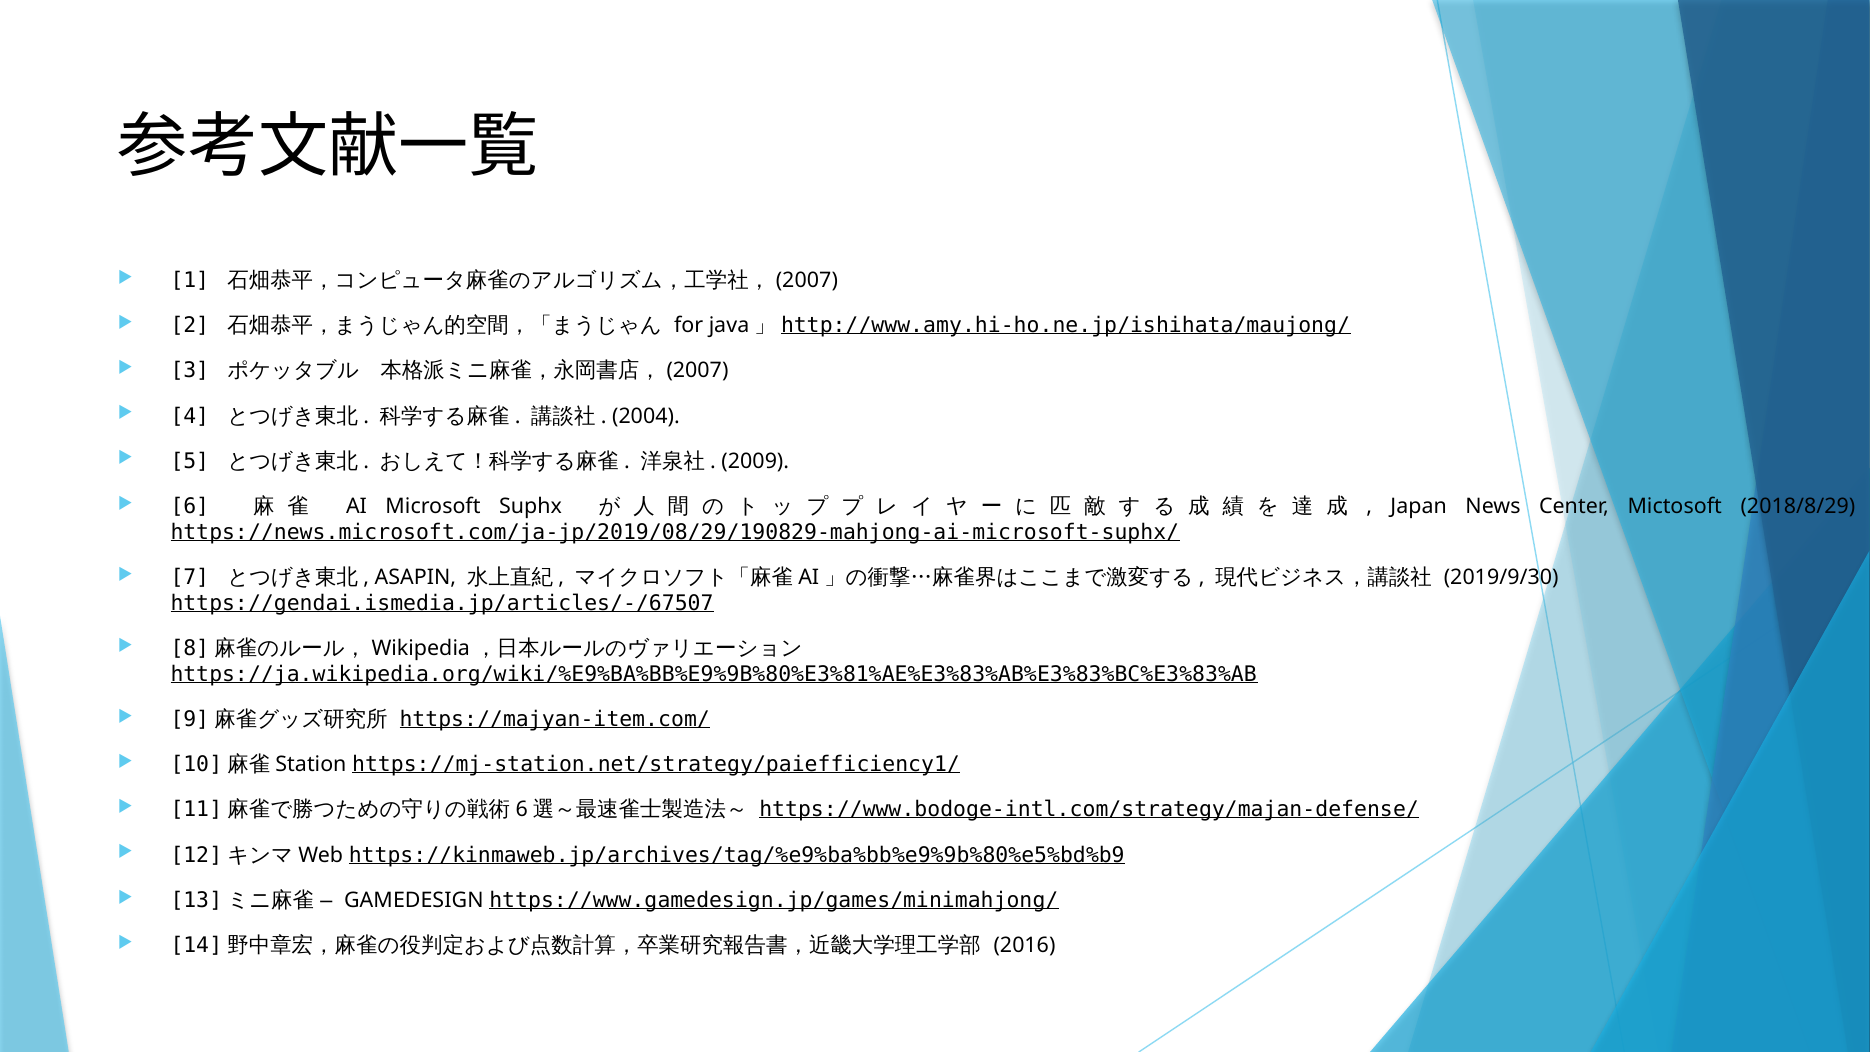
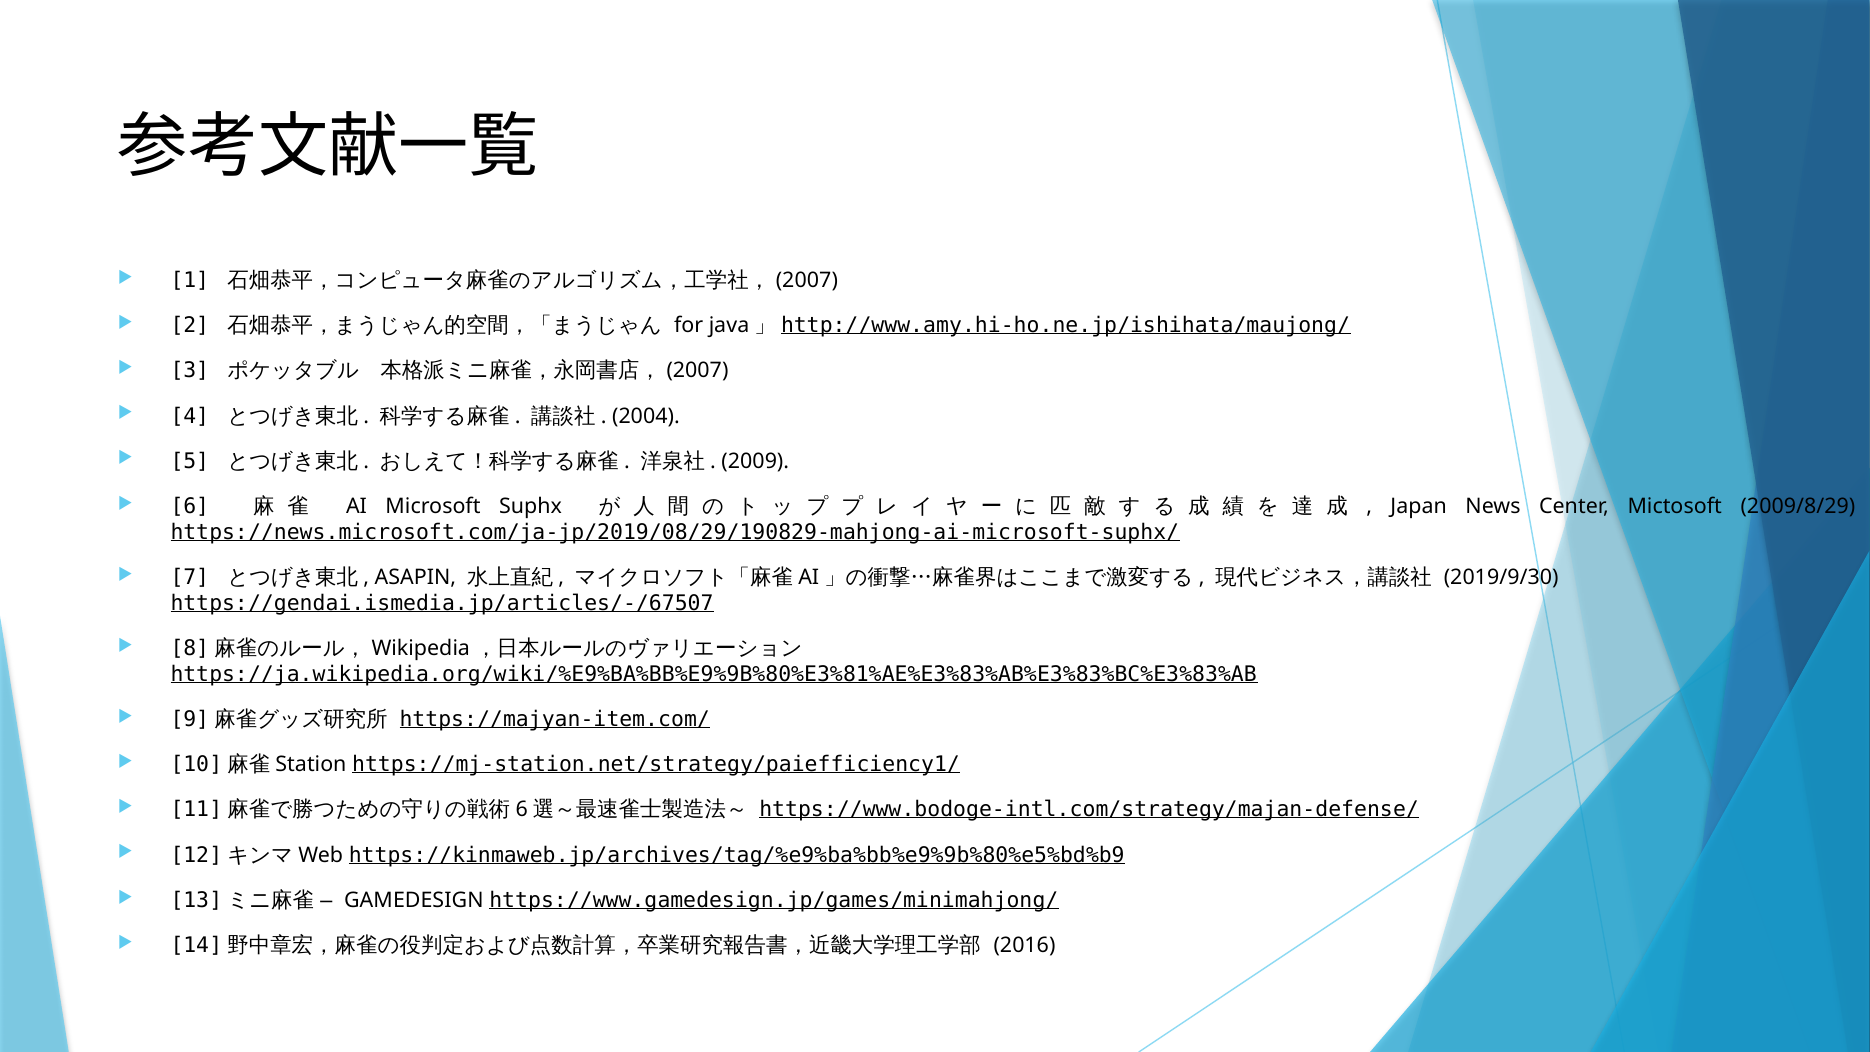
2018/8/29: 2018/8/29 -> 2009/8/29
